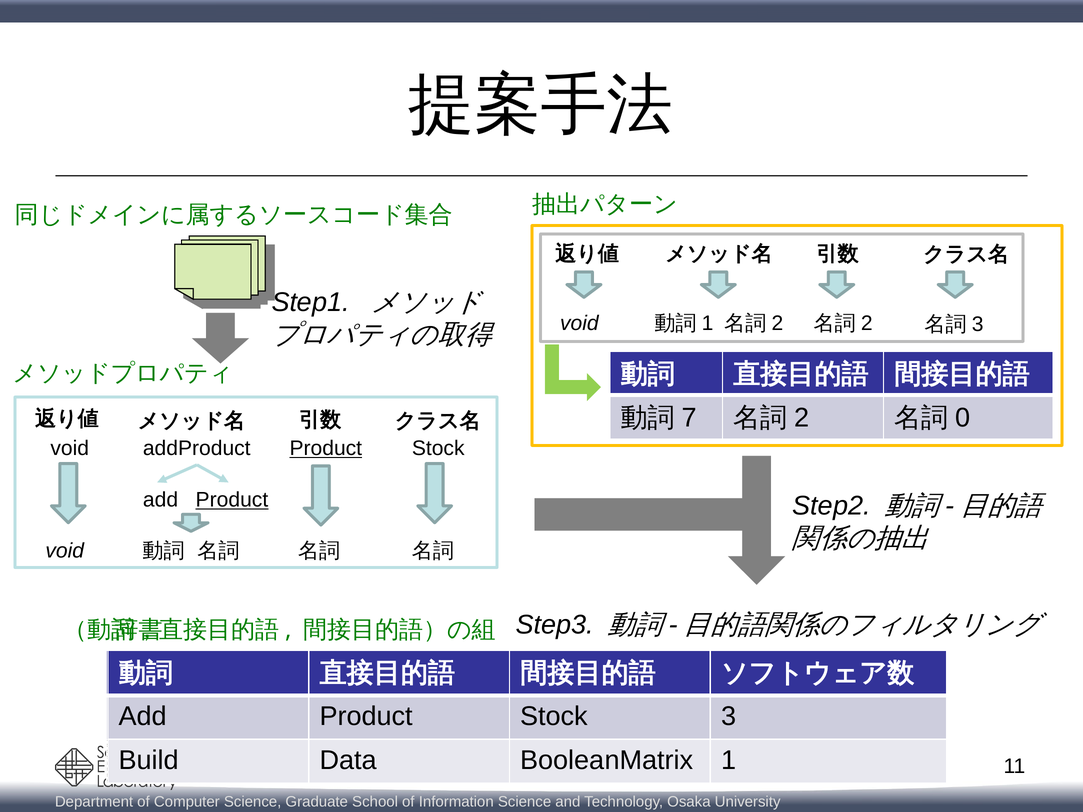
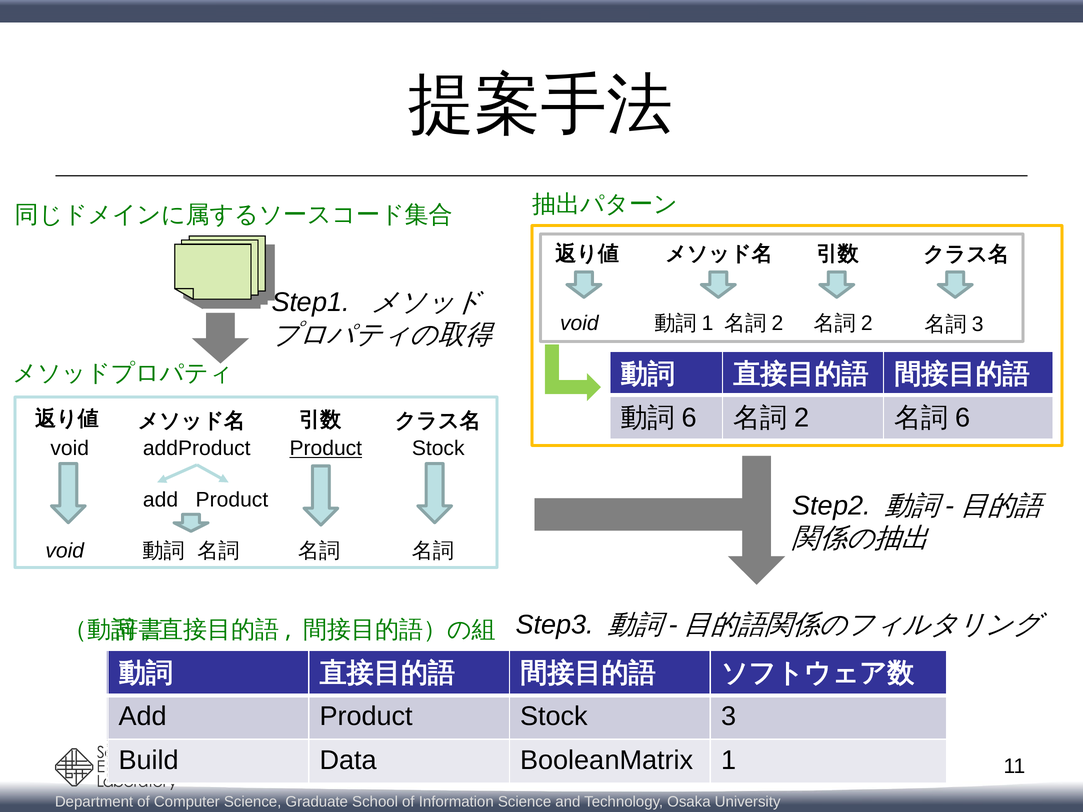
7 at (689, 418): 7 -> 6
0 at (963, 418): 0 -> 6
Product at (232, 500) underline: present -> none
